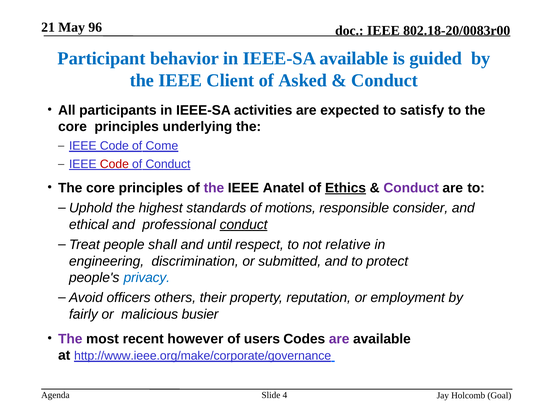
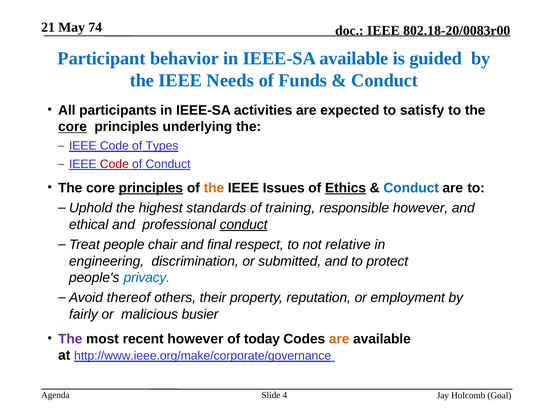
96: 96 -> 74
Client: Client -> Needs
Asked: Asked -> Funds
core at (73, 127) underline: none -> present
Come: Come -> Types
principles at (151, 188) underline: none -> present
the at (214, 188) colour: purple -> orange
Anatel: Anatel -> Issues
Conduct at (411, 188) colour: purple -> blue
motions: motions -> training
responsible consider: consider -> however
shall: shall -> chair
until: until -> final
officers: officers -> thereof
users: users -> today
are at (339, 339) colour: purple -> orange
